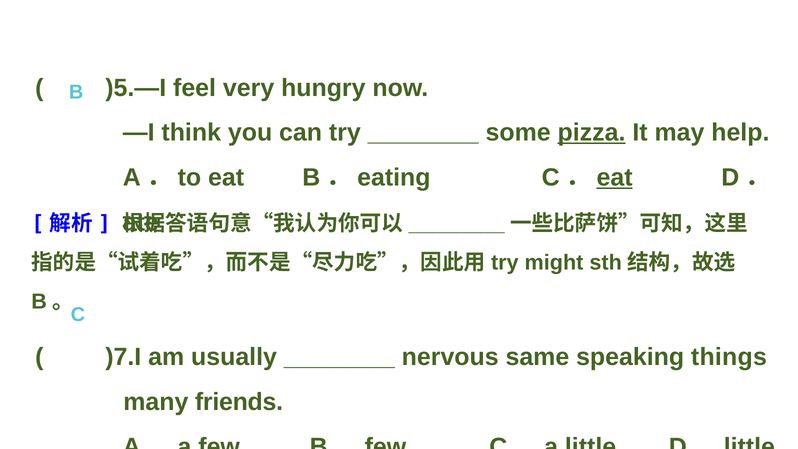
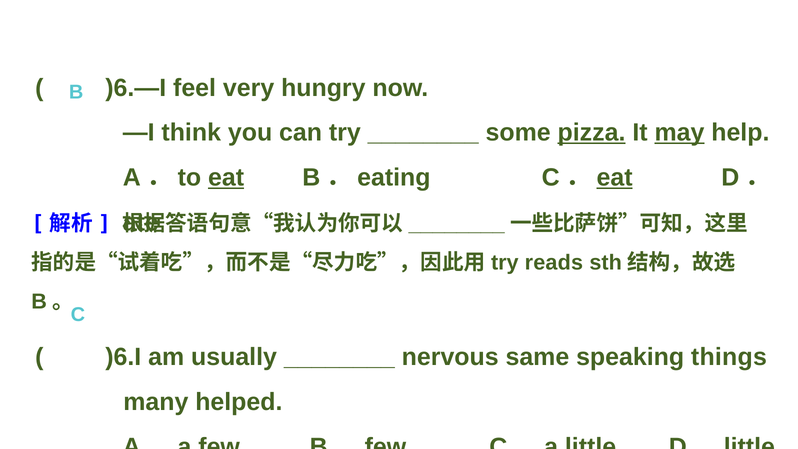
)5.—I: )5.—I -> )6.—I
may underline: none -> present
eat at (226, 178) underline: none -> present
might: might -> reads
)7.I: )7.I -> )6.I
friends: friends -> helped
